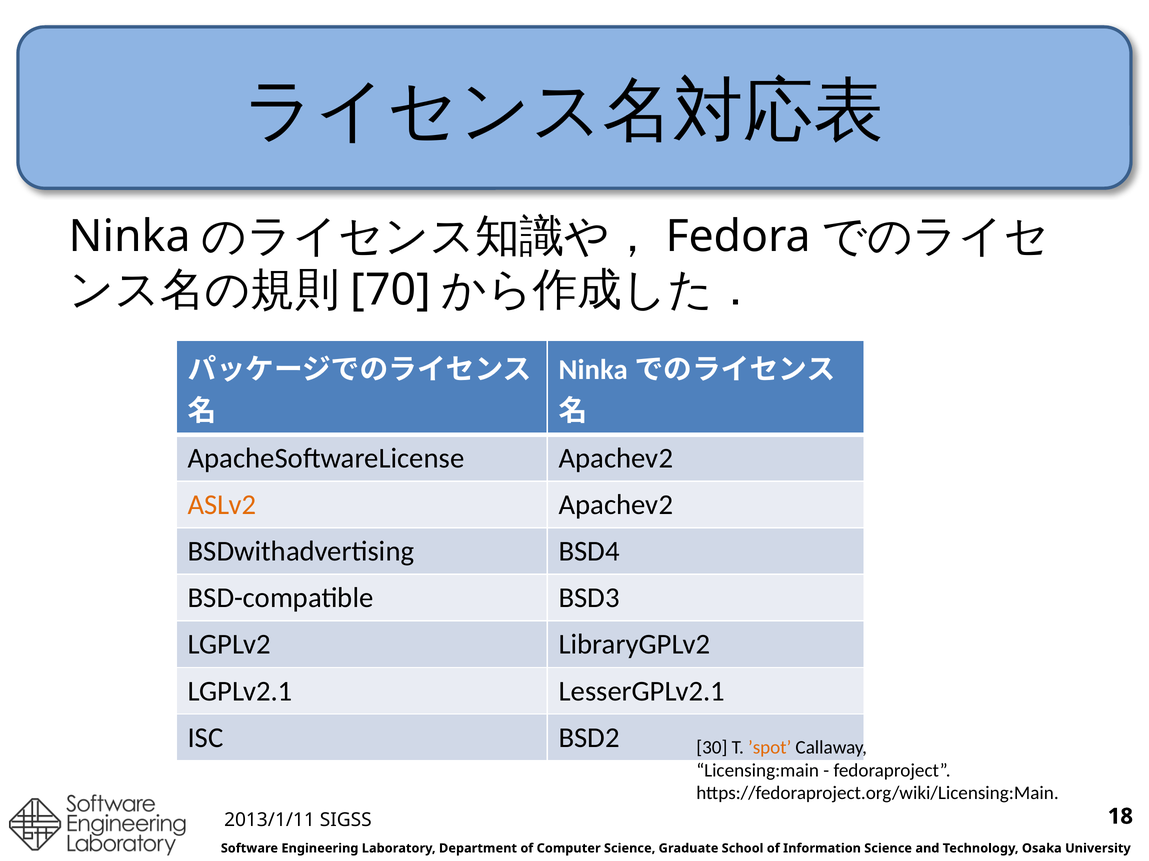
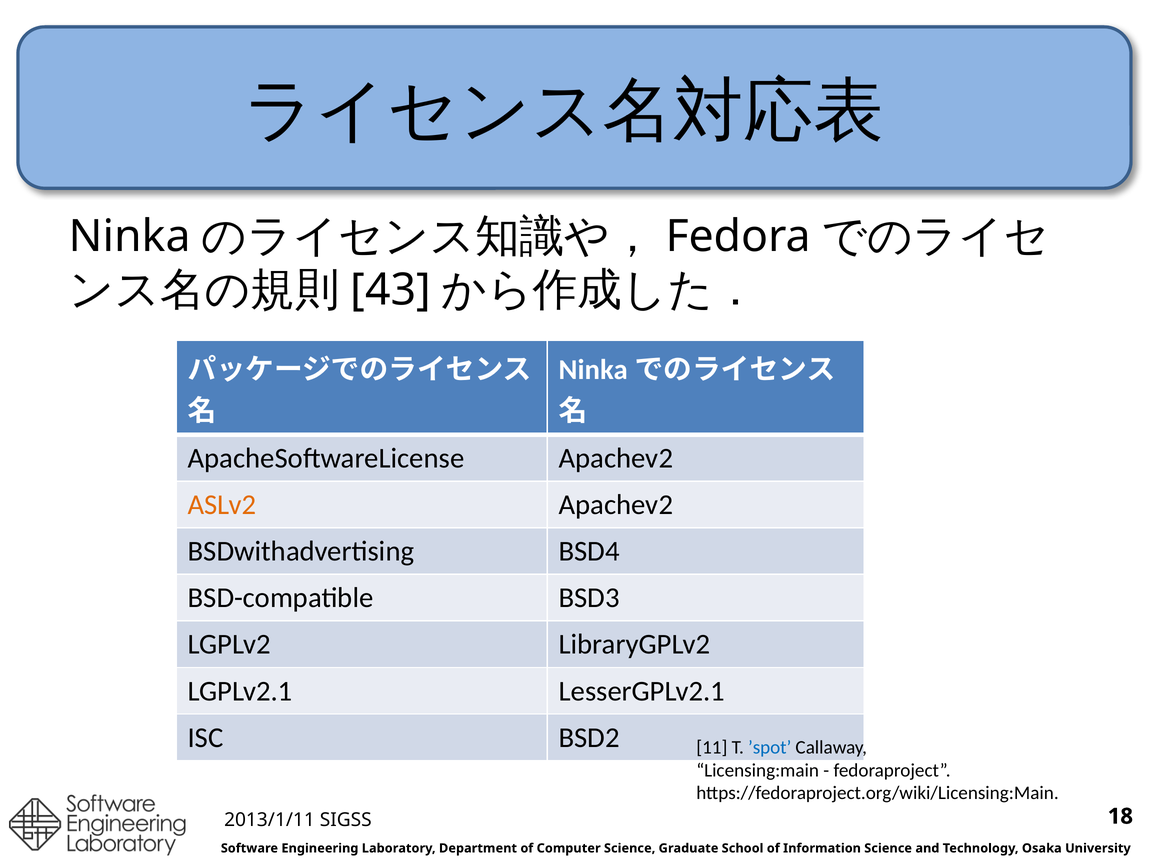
70: 70 -> 43
30: 30 -> 11
’spot colour: orange -> blue
